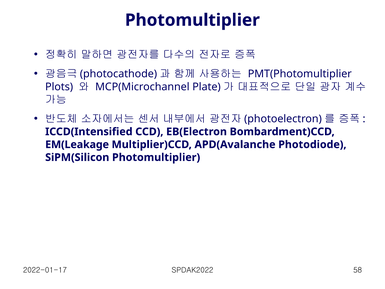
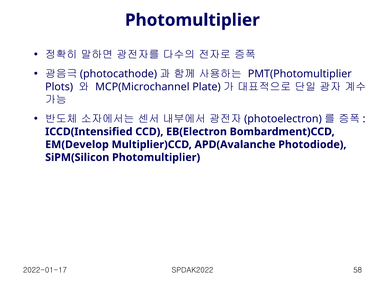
EM(Leakage: EM(Leakage -> EM(Develop
